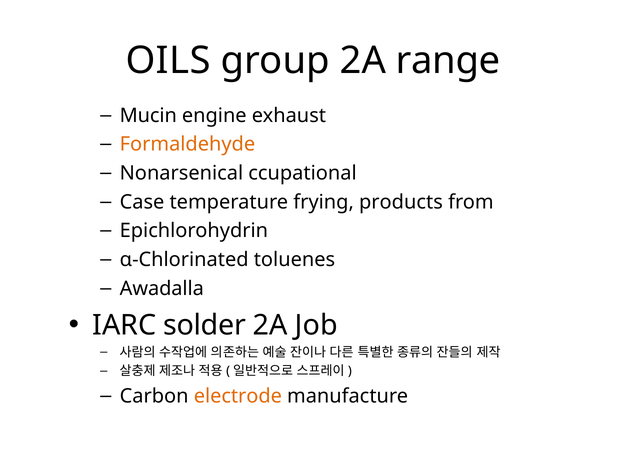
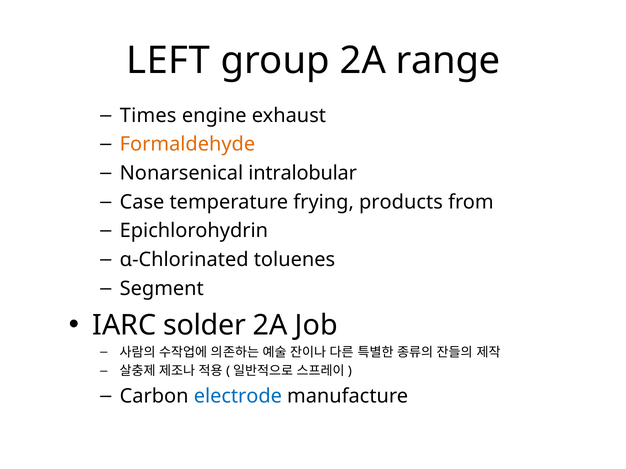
OILS: OILS -> LEFT
Mucin: Mucin -> Times
ccupational: ccupational -> intralobular
Awadalla: Awadalla -> Segment
electrode colour: orange -> blue
